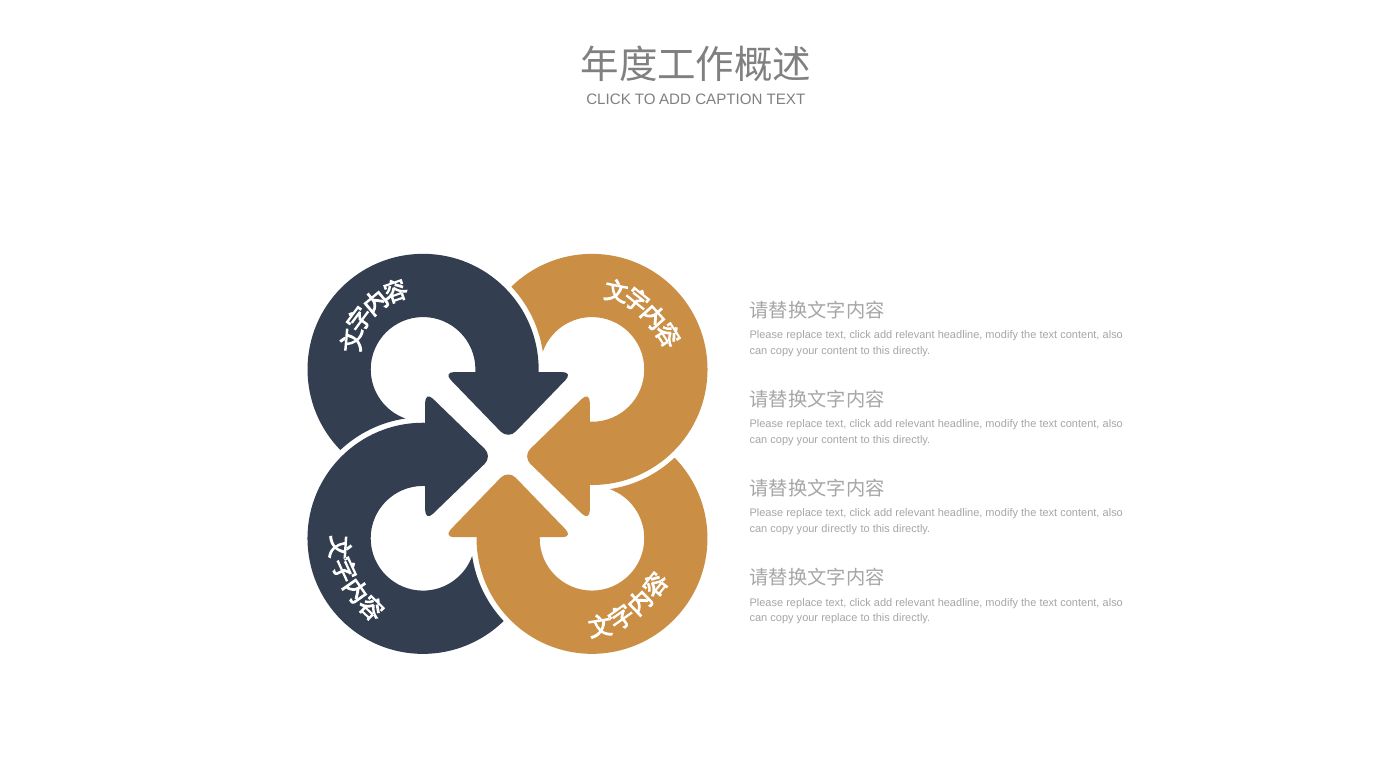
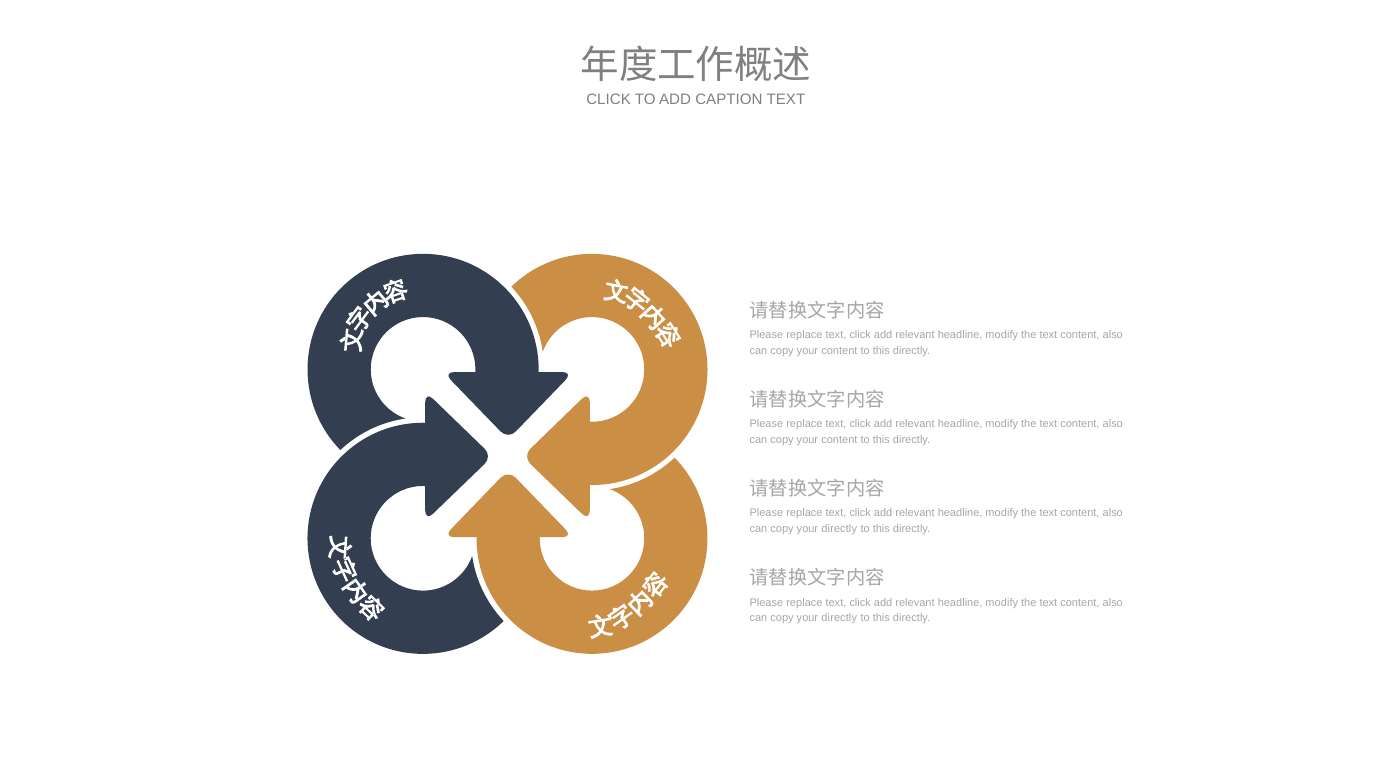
replace at (839, 618): replace -> directly
